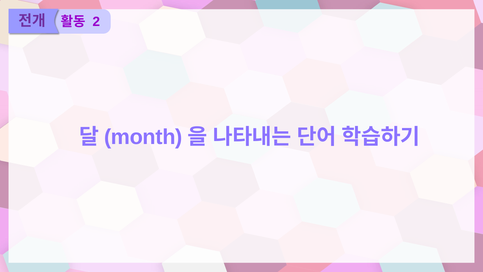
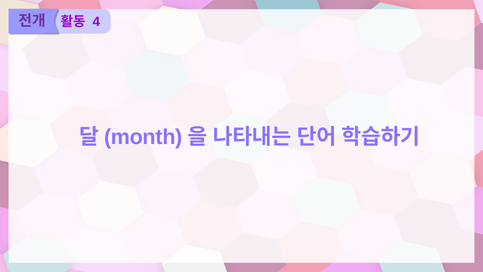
2: 2 -> 4
